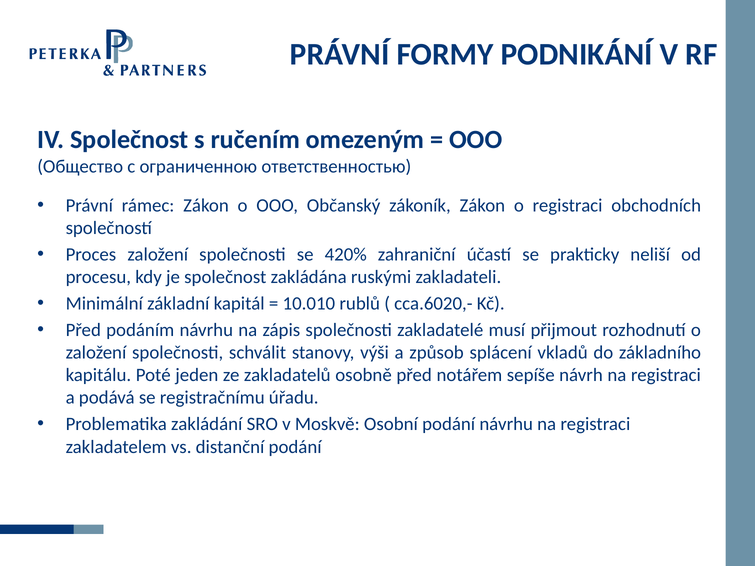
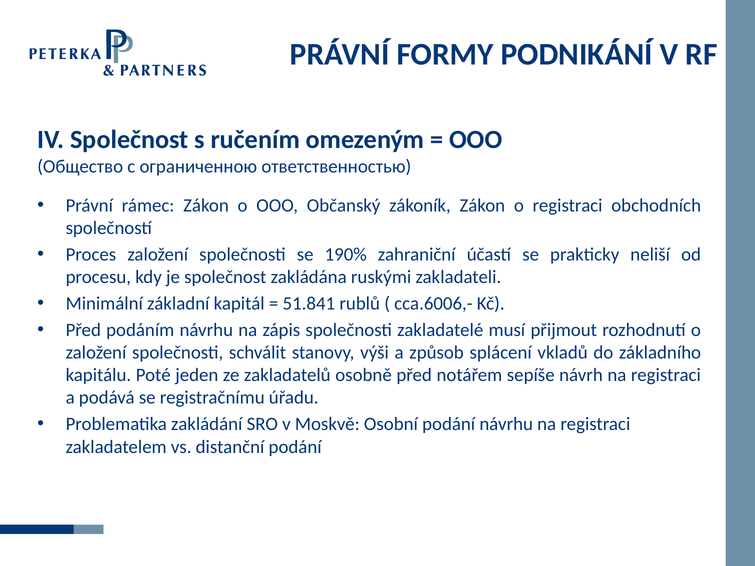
420%: 420% -> 190%
10.010: 10.010 -> 51.841
cca.6020,-: cca.6020,- -> cca.6006,-
